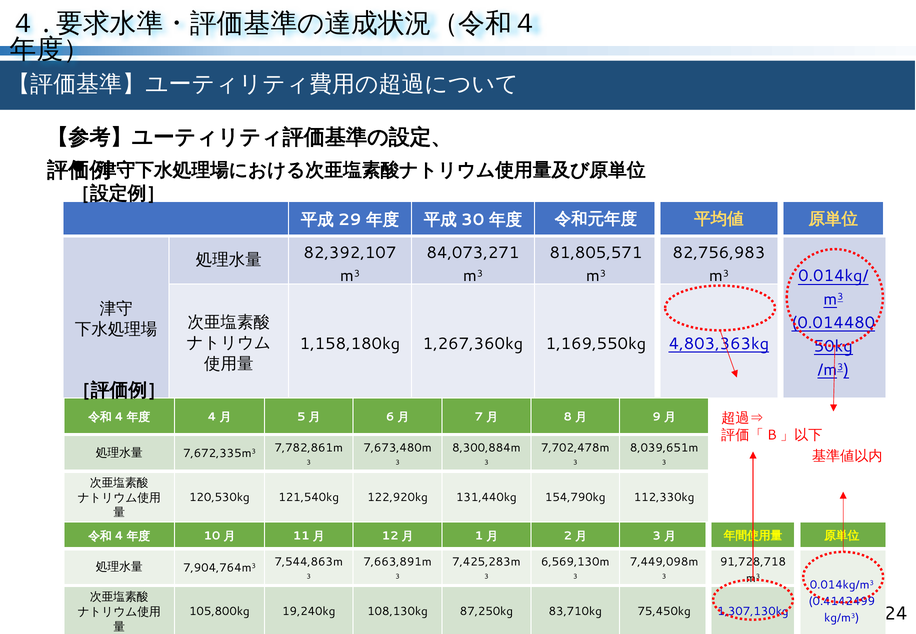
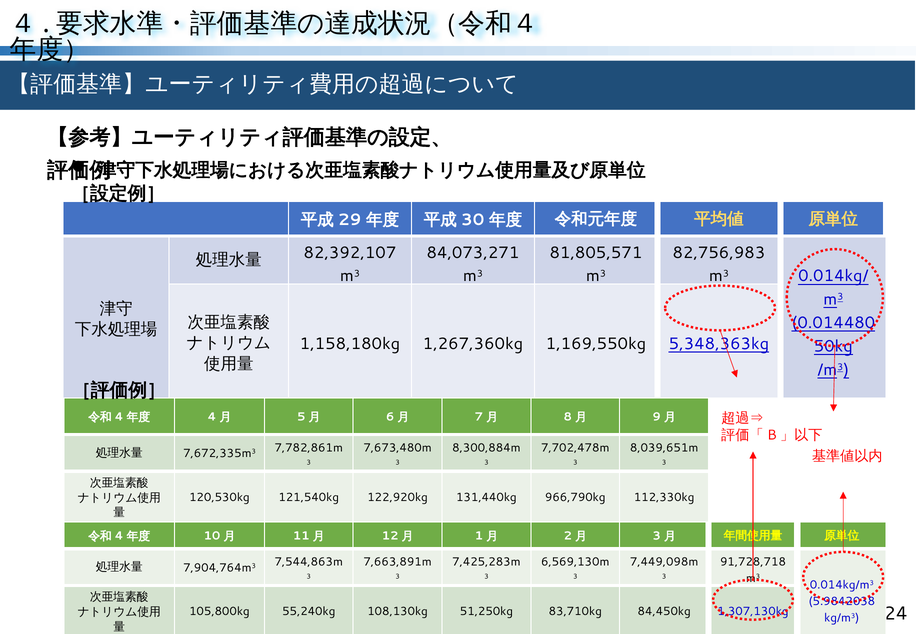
4,803,363kg: 4,803,363kg -> 5,348,363kg
154,790kg: 154,790kg -> 966,790kg
0.4142499: 0.4142499 -> 5.9842038
19,240kg: 19,240kg -> 55,240kg
87,250kg: 87,250kg -> 51,250kg
75,450kg: 75,450kg -> 84,450kg
